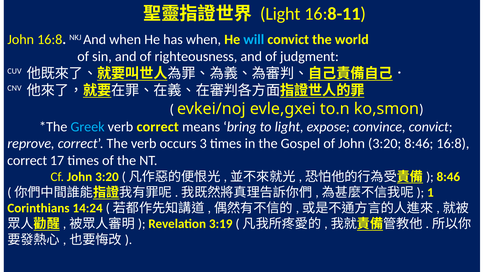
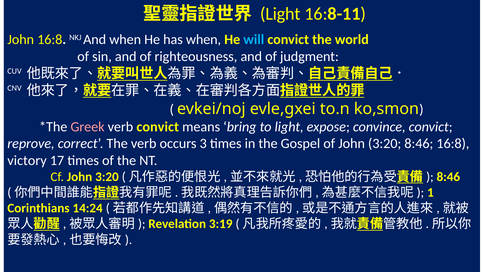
Greek colour: light blue -> pink
verb correct: correct -> convict
correct at (27, 160): correct -> victory
